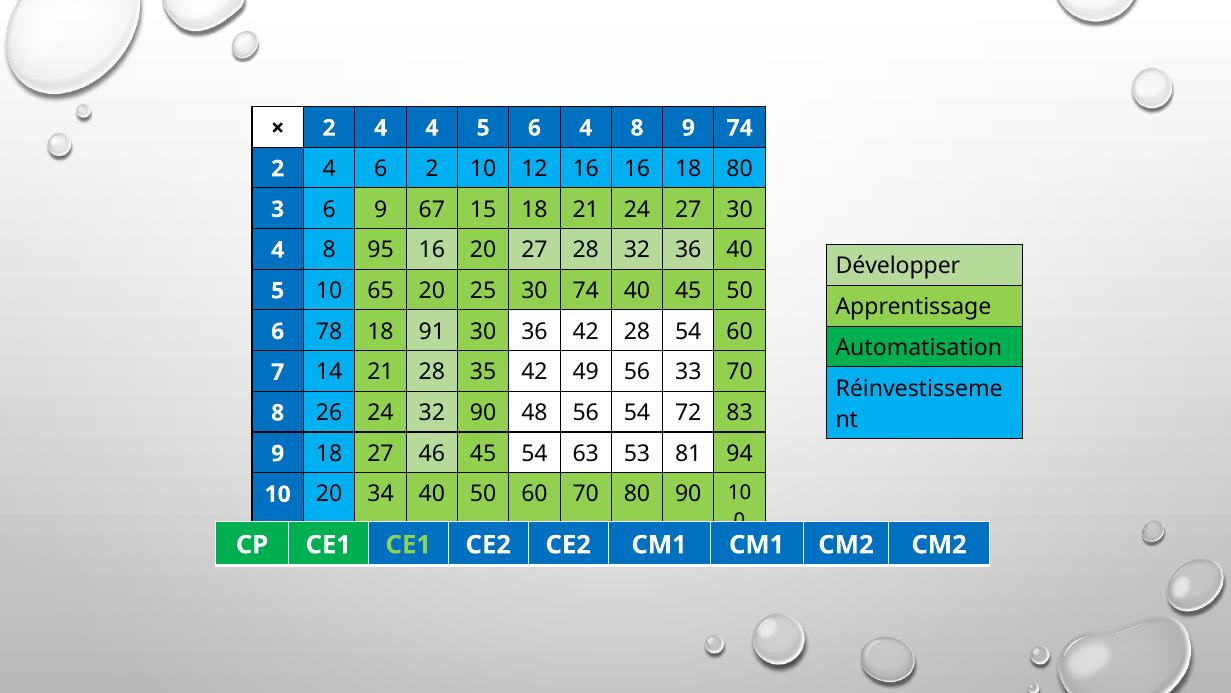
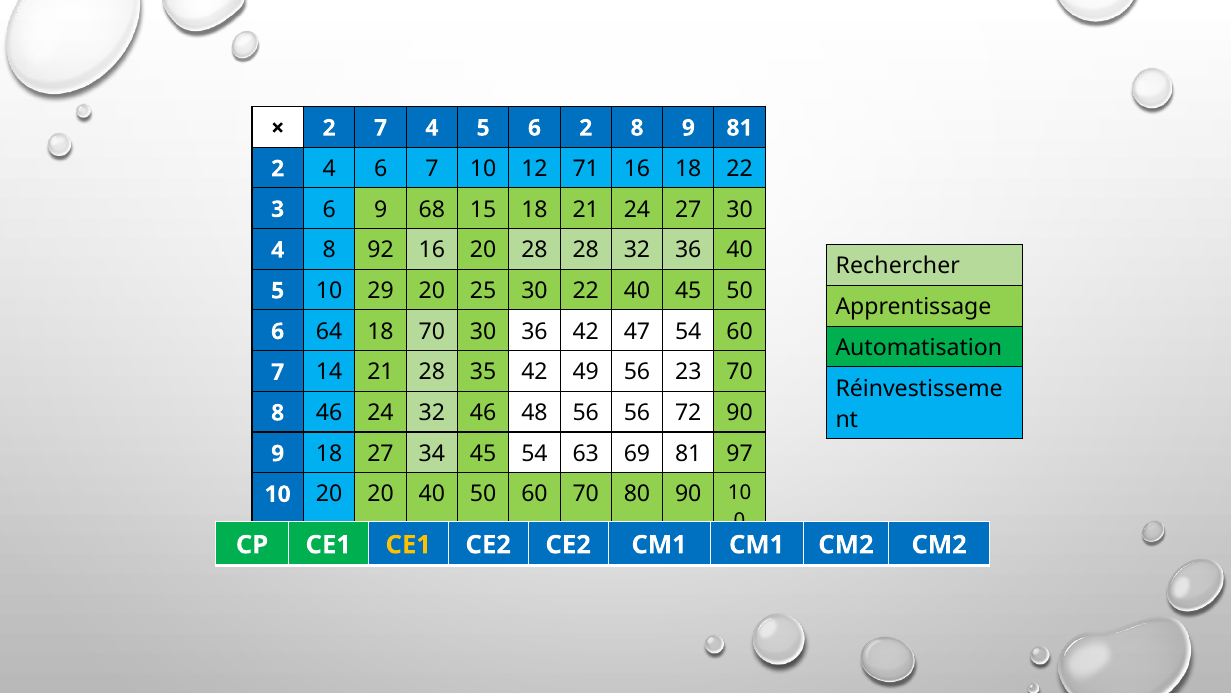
4 at (381, 128): 4 -> 7
6 4: 4 -> 2
9 74: 74 -> 81
6 2: 2 -> 7
12 16: 16 -> 71
18 80: 80 -> 22
67: 67 -> 68
95: 95 -> 92
20 27: 27 -> 28
Développer: Développer -> Rechercher
65: 65 -> 29
30 74: 74 -> 22
78: 78 -> 64
18 91: 91 -> 70
42 28: 28 -> 47
33: 33 -> 23
8 26: 26 -> 46
32 90: 90 -> 46
56 54: 54 -> 56
72 83: 83 -> 90
46: 46 -> 34
53: 53 -> 69
94: 94 -> 97
20 34: 34 -> 20
CE1 at (408, 544) colour: light green -> yellow
